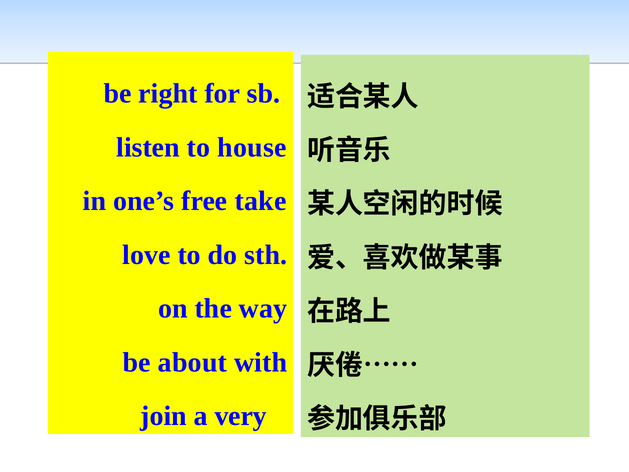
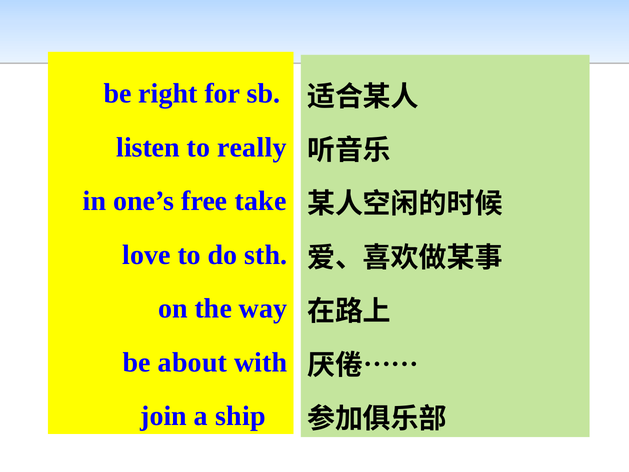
house: house -> really
very: very -> ship
